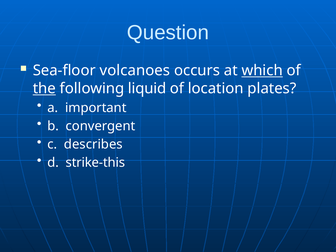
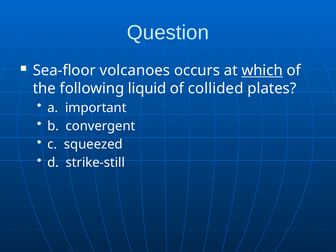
the underline: present -> none
location: location -> collided
describes: describes -> squeezed
strike-this: strike-this -> strike-still
